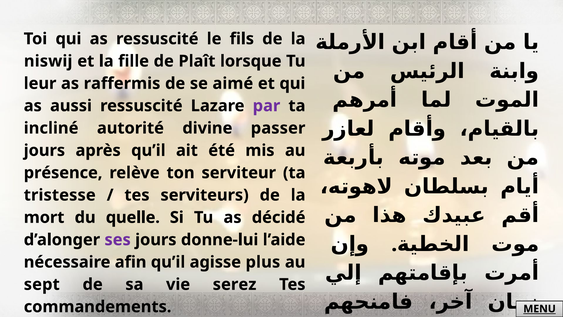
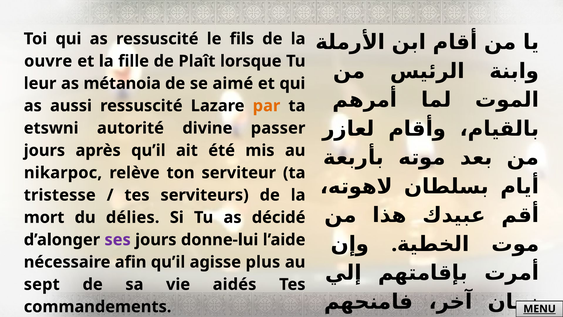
niswij: niswij -> ouvre
raffermis: raffermis -> métanoia
par colour: purple -> orange
incliné: incliné -> etswni
présence: présence -> nikarpoc
quelle: quelle -> délies
serez: serez -> aidés
